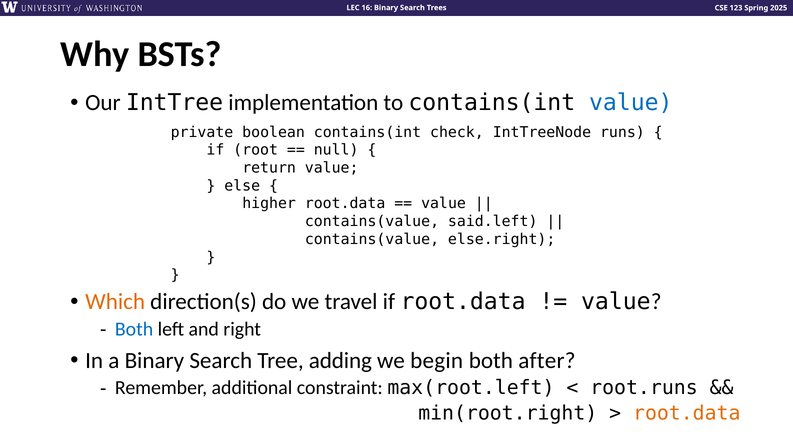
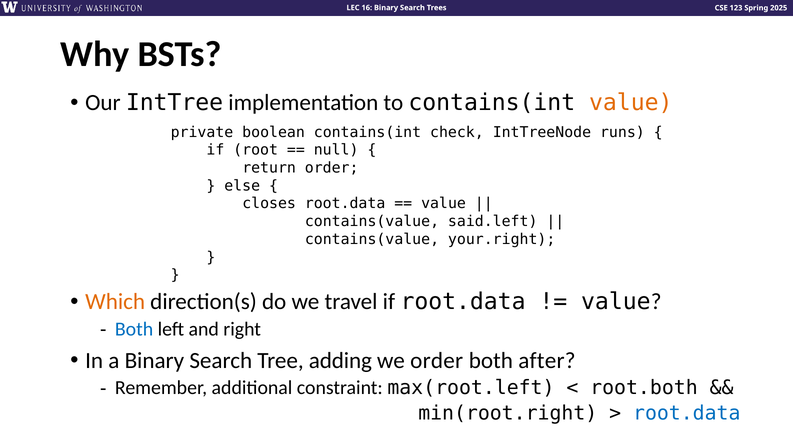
value at (631, 103) colour: blue -> orange
return value: value -> order
higher: higher -> closes
else.right: else.right -> your.right
we begin: begin -> order
root.runs: root.runs -> root.both
root.data at (687, 413) colour: orange -> blue
